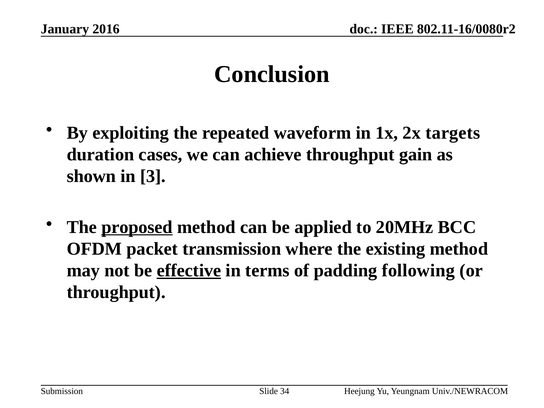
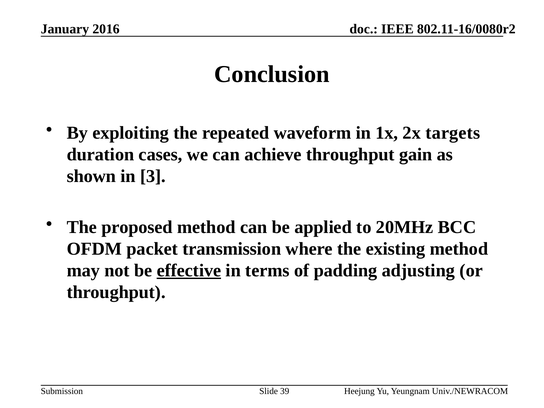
proposed underline: present -> none
following: following -> adjusting
34: 34 -> 39
